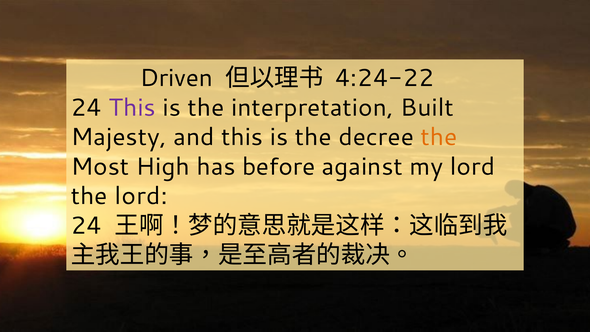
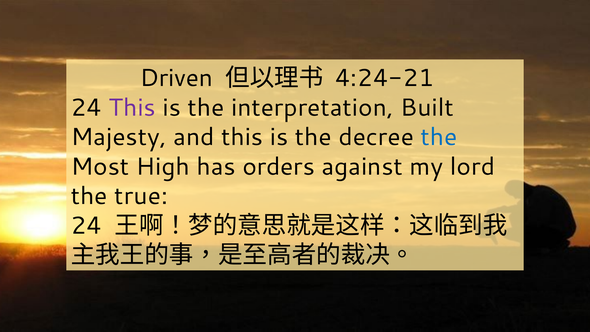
4:24-22: 4:24-22 -> 4:24-21
the at (439, 137) colour: orange -> blue
before: before -> orders
the lord: lord -> true
